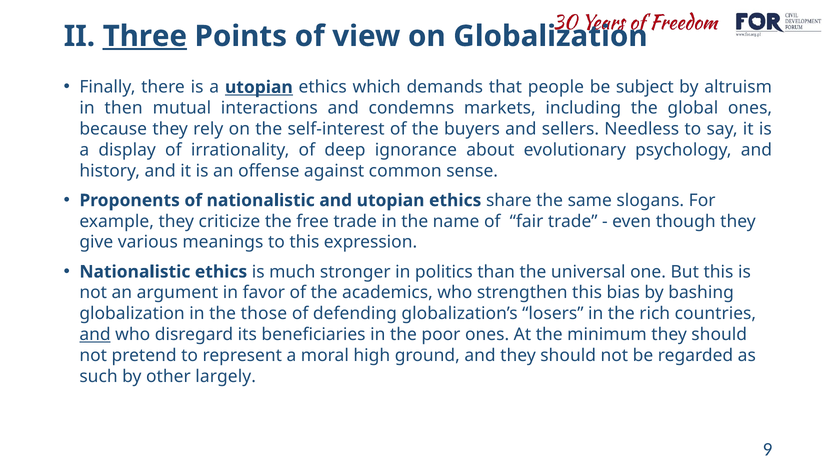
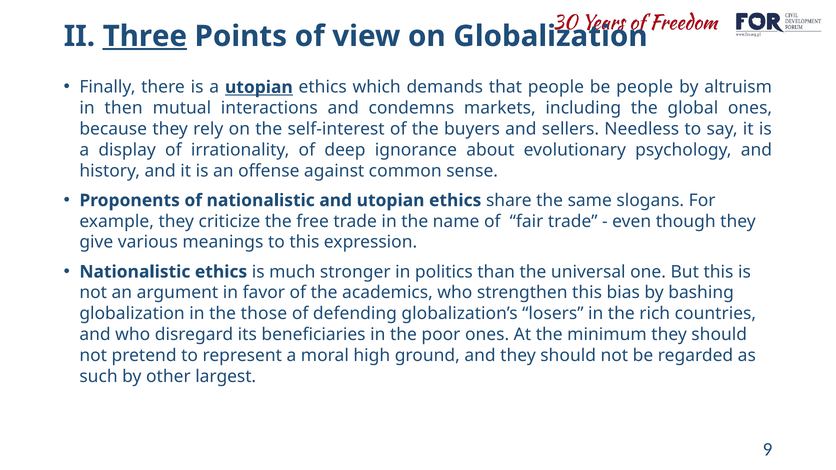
be subject: subject -> people
and at (95, 335) underline: present -> none
largely: largely -> largest
